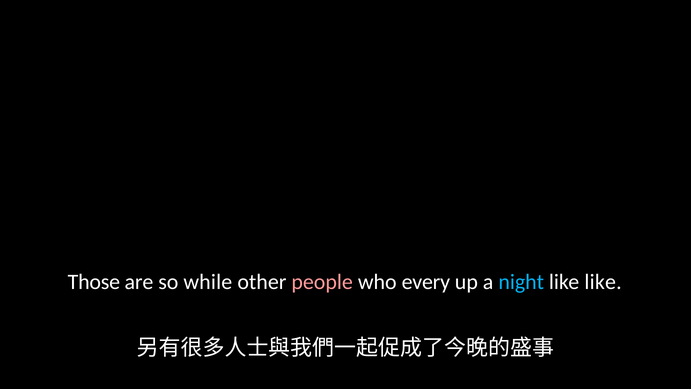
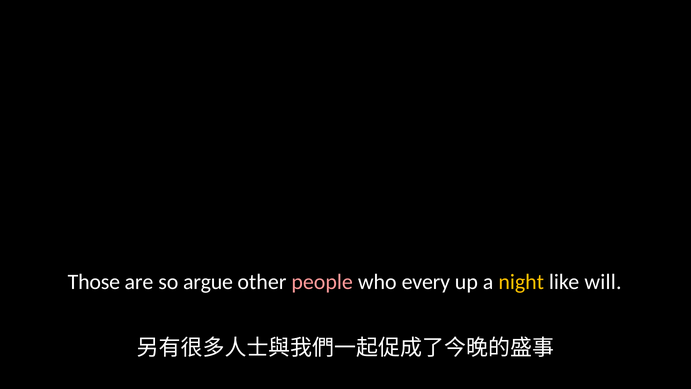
while: while -> argue
night colour: light blue -> yellow
like like: like -> will
